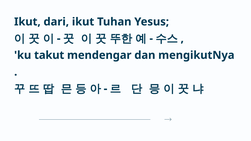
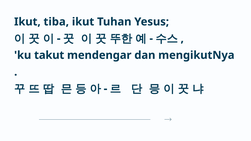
dari: dari -> tiba
